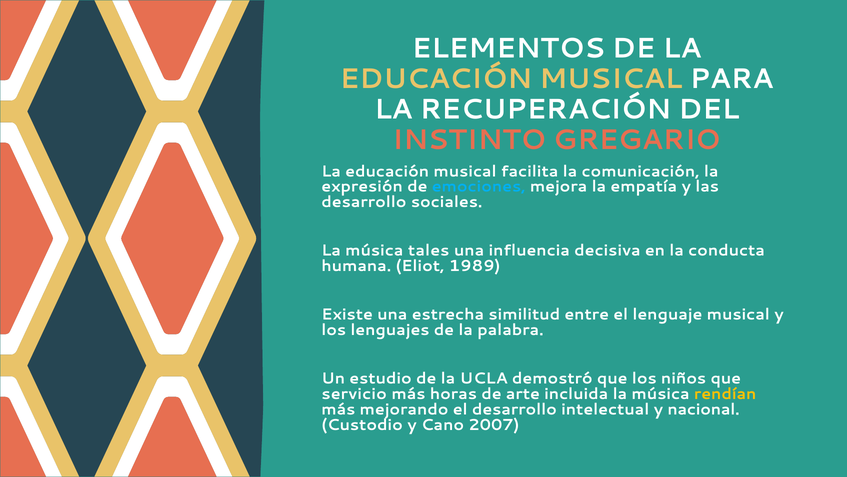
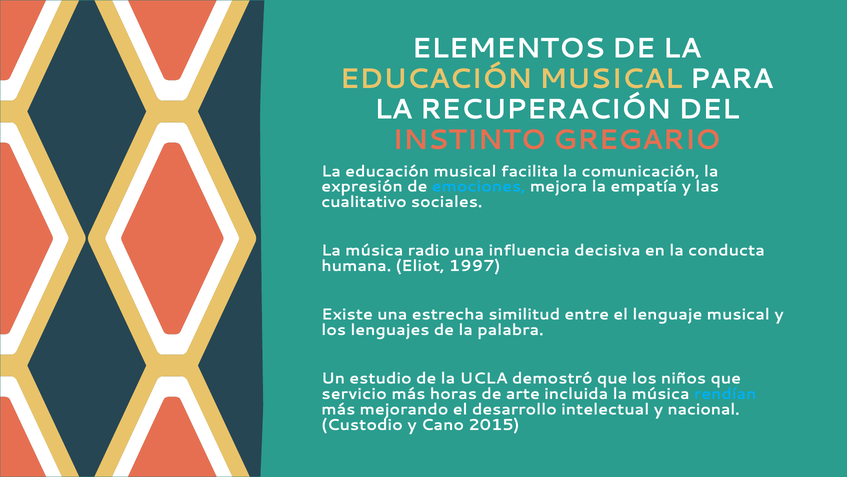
desarrollo at (364, 202): desarrollo -> cualitativo
tales: tales -> radio
1989: 1989 -> 1997
rendían colour: yellow -> light blue
2007: 2007 -> 2015
